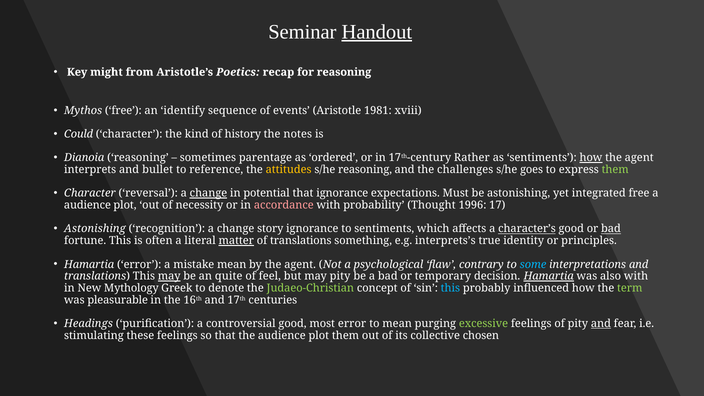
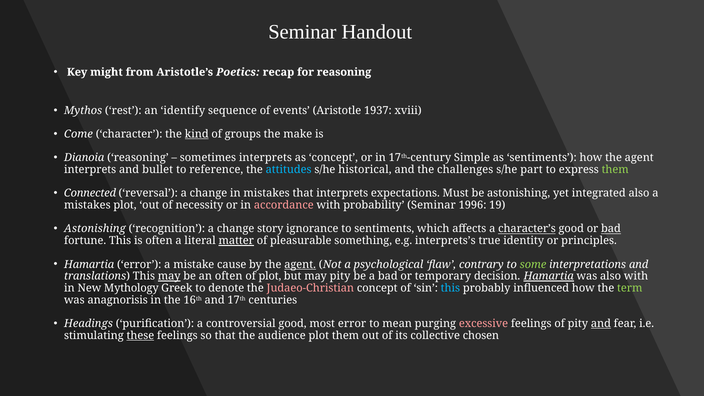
Handout underline: present -> none
Mythos free: free -> rest
1981: 1981 -> 1937
Could: Could -> Come
kind underline: none -> present
history: history -> groups
notes: notes -> make
sometimes parentage: parentage -> interprets
as ordered: ordered -> concept
Rather: Rather -> Simple
how at (591, 158) underline: present -> none
attitudes colour: yellow -> light blue
s/he reasoning: reasoning -> historical
goes: goes -> part
Character at (90, 193): Character -> Connected
change at (208, 193) underline: present -> none
in potential: potential -> mistakes
that ignorance: ignorance -> interprets
integrated free: free -> also
audience at (87, 205): audience -> mistakes
probability Thought: Thought -> Seminar
17: 17 -> 19
of translations: translations -> pleasurable
mistake mean: mean -> cause
agent at (300, 264) underline: none -> present
some colour: light blue -> light green
an quite: quite -> often
of feel: feel -> plot
Judaeo-Christian colour: light green -> pink
pleasurable: pleasurable -> anagnorisis
excessive colour: light green -> pink
these underline: none -> present
